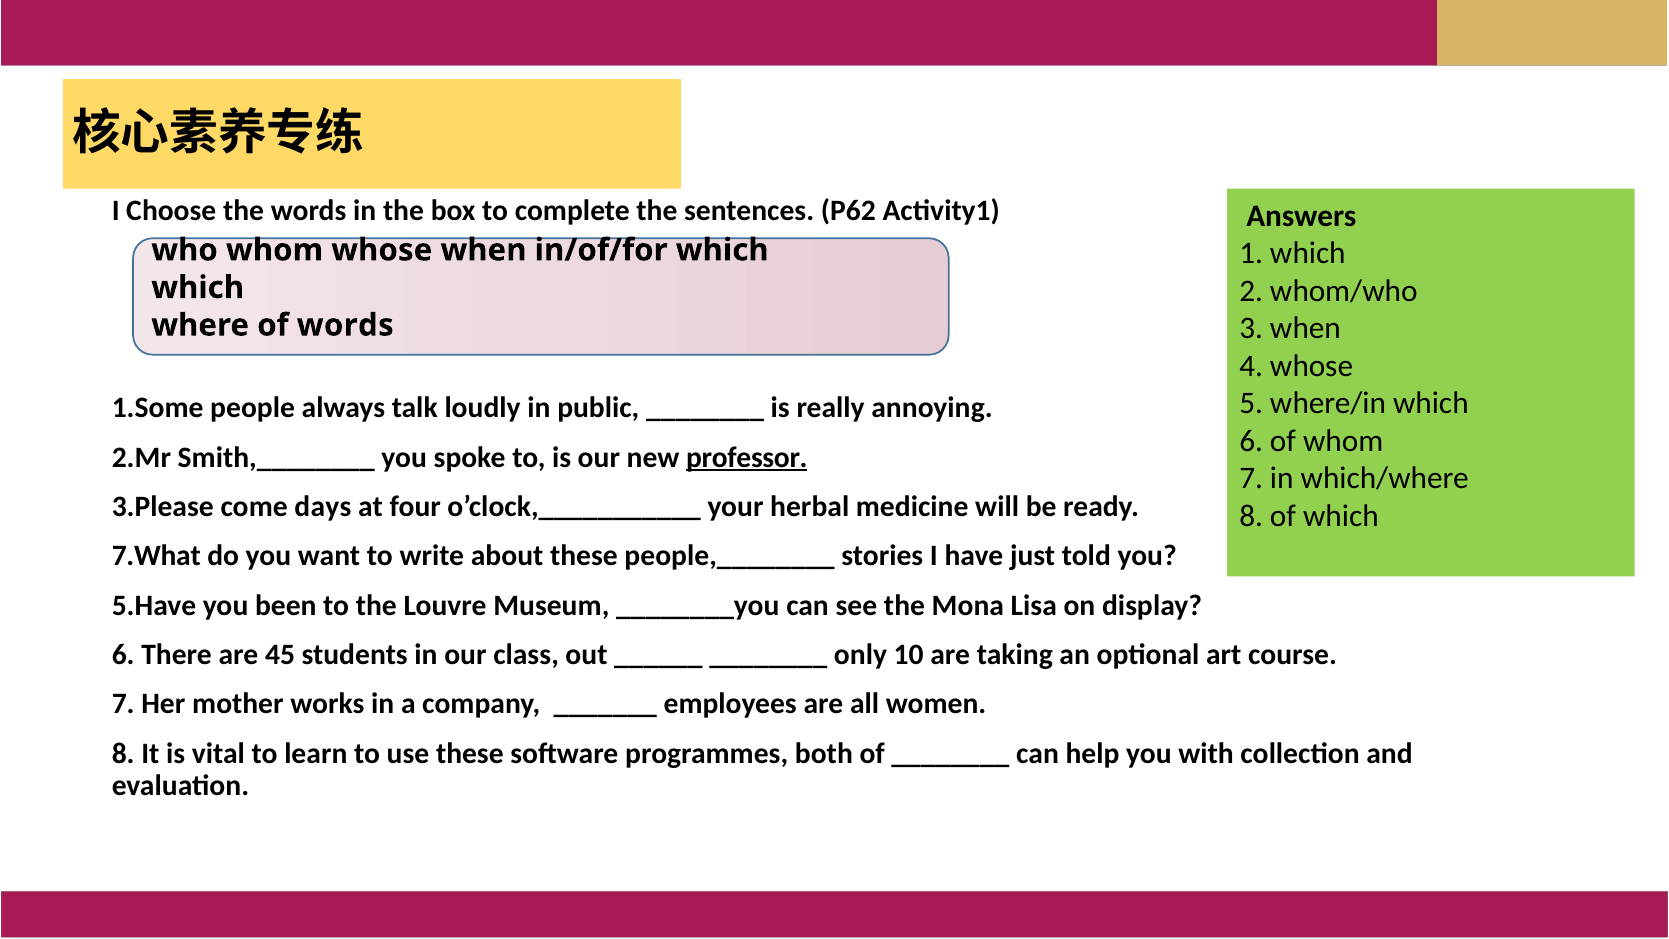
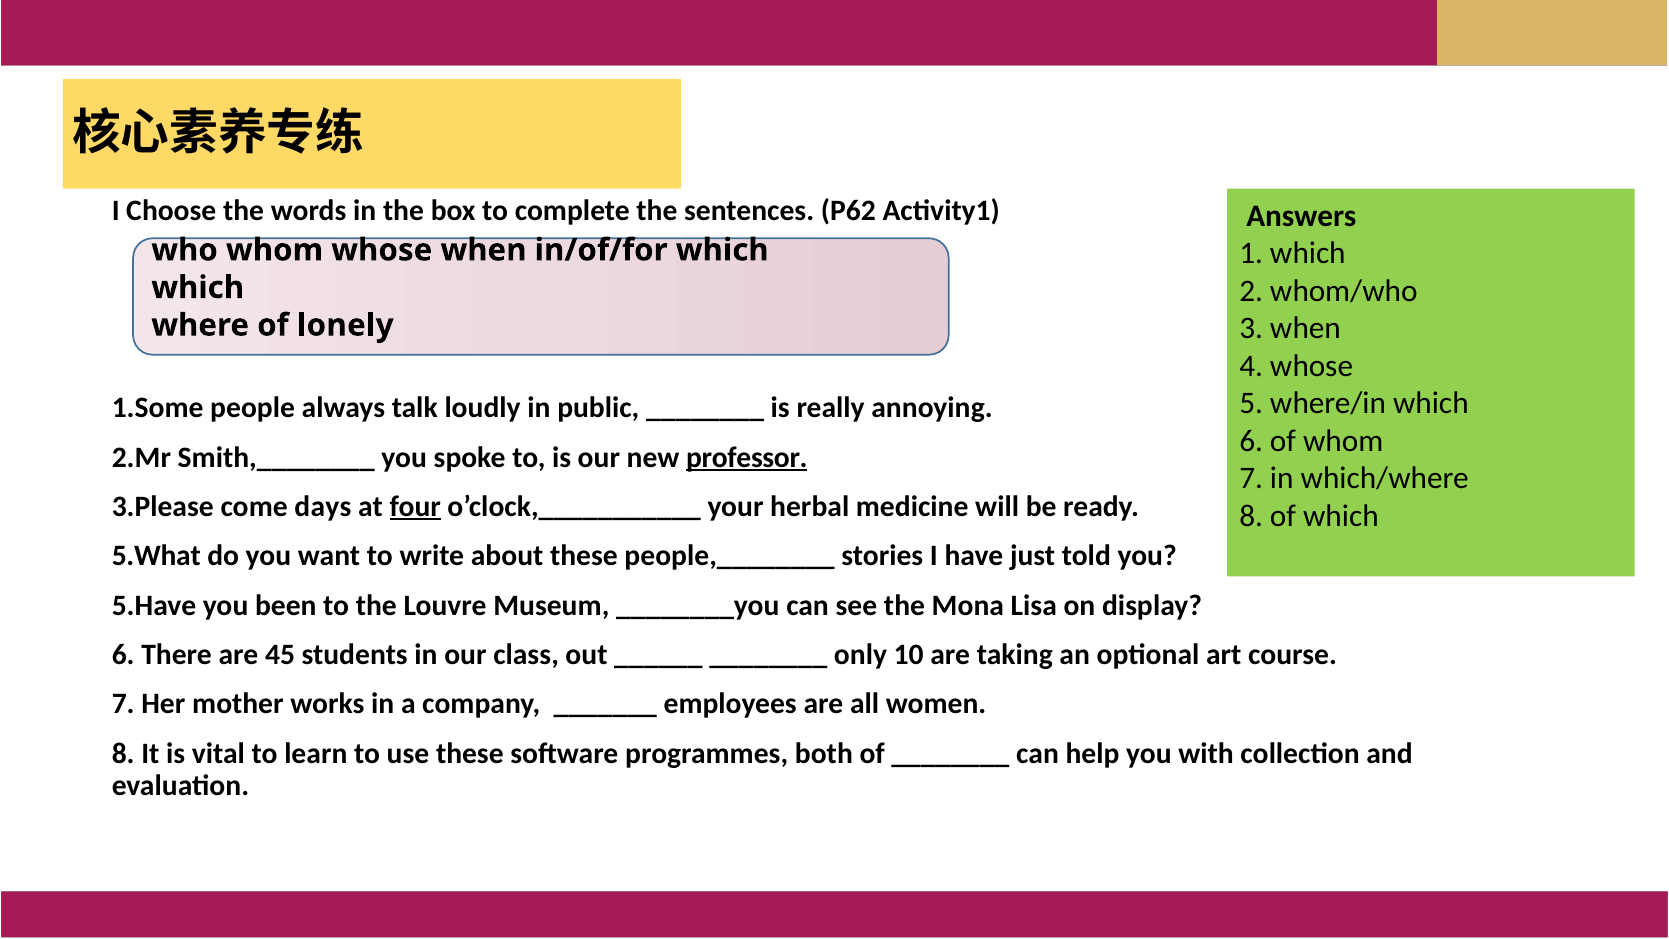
of words: words -> lonely
four underline: none -> present
7.What: 7.What -> 5.What
